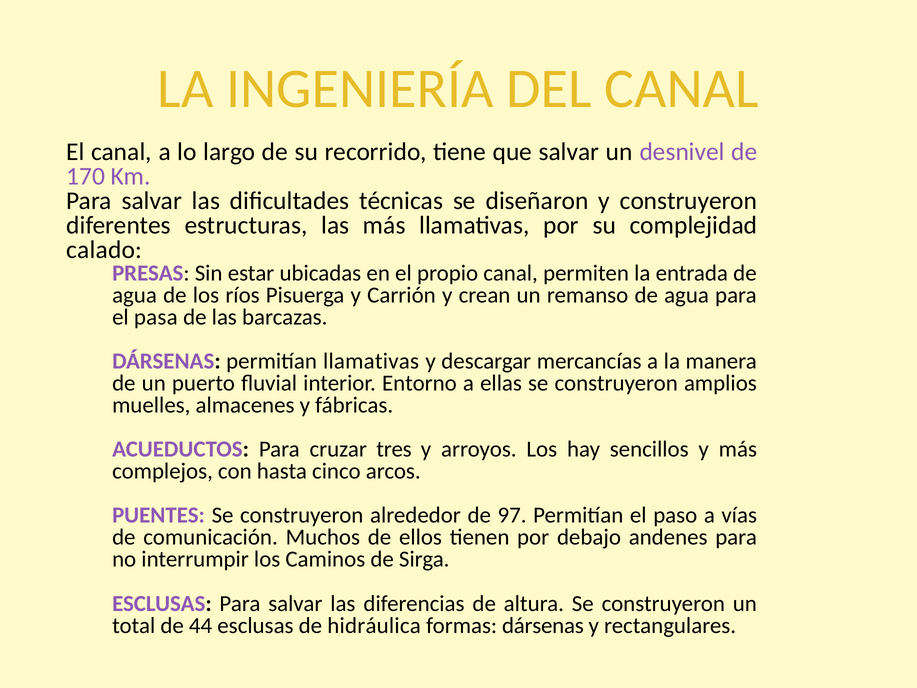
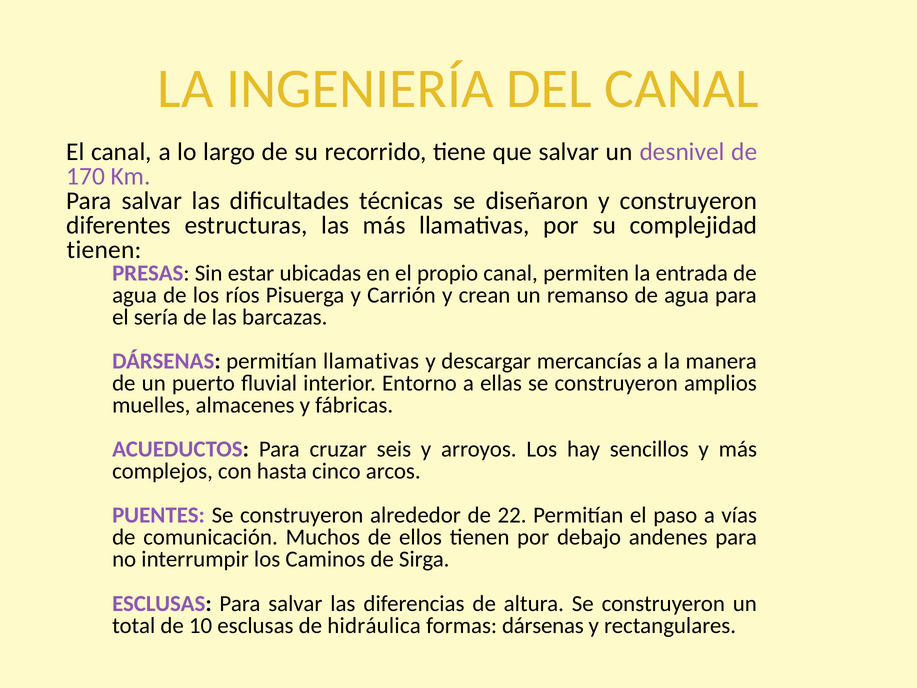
calado at (104, 250): calado -> tienen
pasa: pasa -> sería
tres: tres -> seis
97: 97 -> 22
44: 44 -> 10
